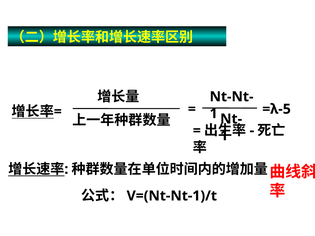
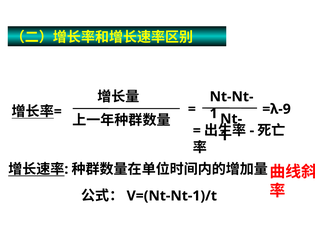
=λ-5: =λ-5 -> =λ-9
